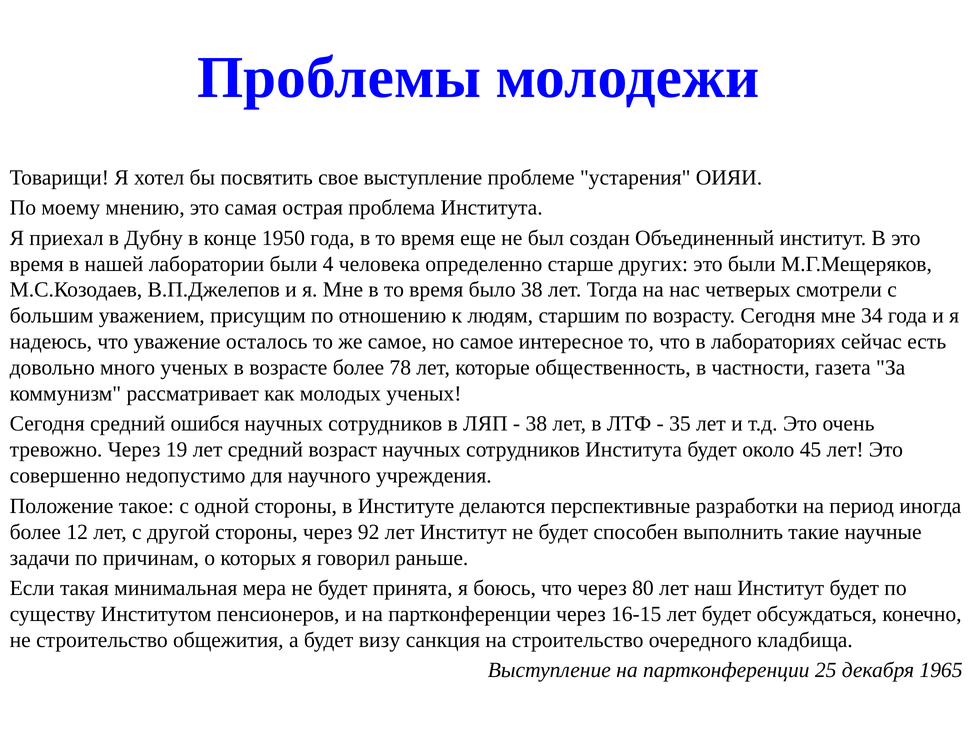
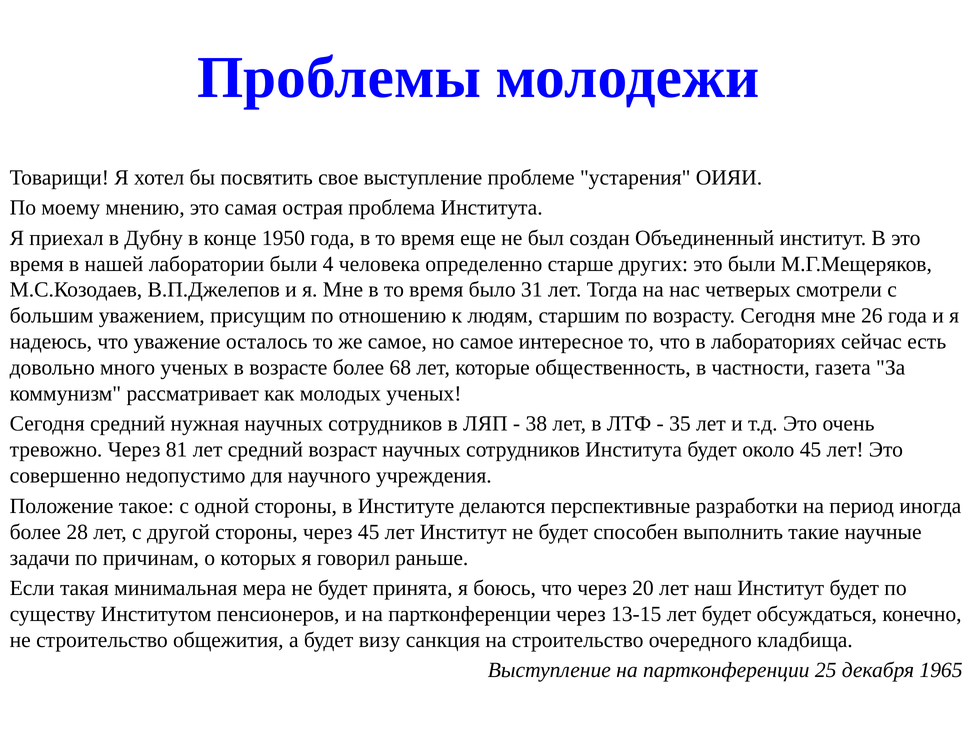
было 38: 38 -> 31
34: 34 -> 26
78: 78 -> 68
ошибся: ошибся -> нужная
19: 19 -> 81
12: 12 -> 28
через 92: 92 -> 45
80: 80 -> 20
16-15: 16-15 -> 13-15
